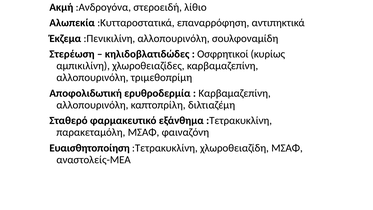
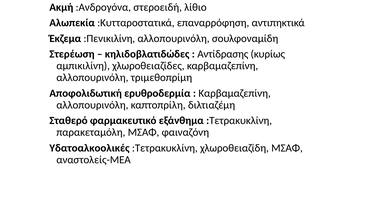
Οσφρητικοί: Οσφρητικοί -> Αντίδρασης
Ευαισθητοποίηση: Ευαισθητοποίηση -> Υδατοαλκοολικές
